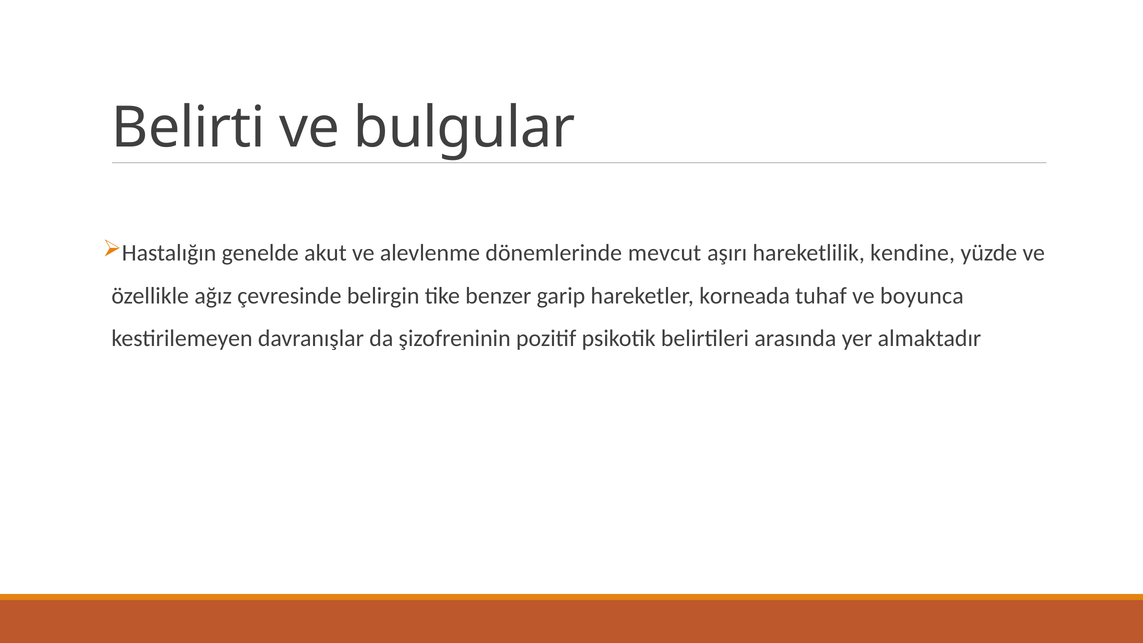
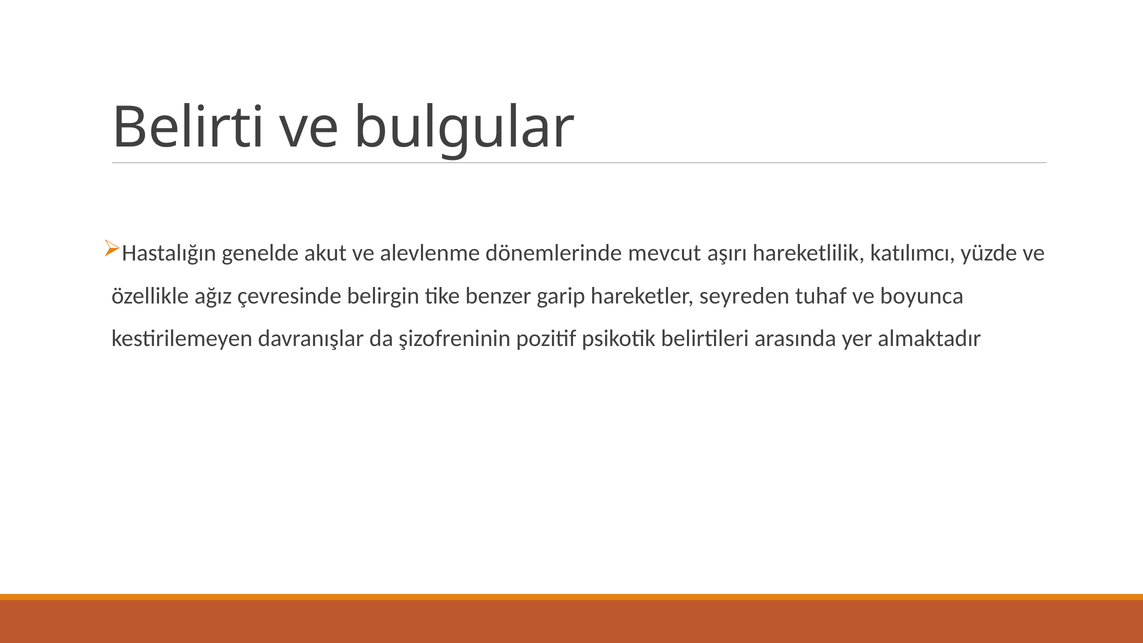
kendine: kendine -> katılımcı
korneada: korneada -> seyreden
